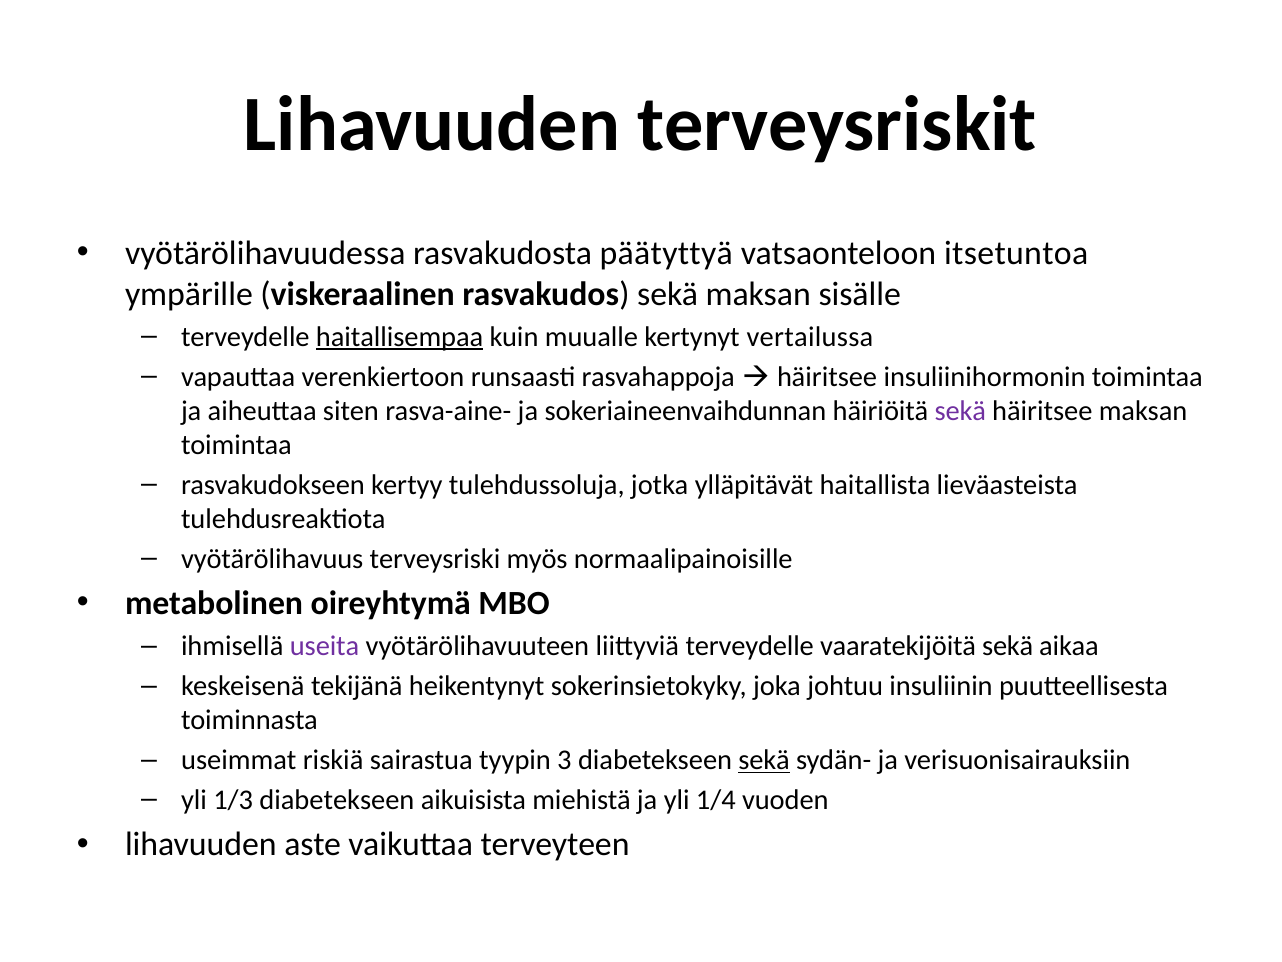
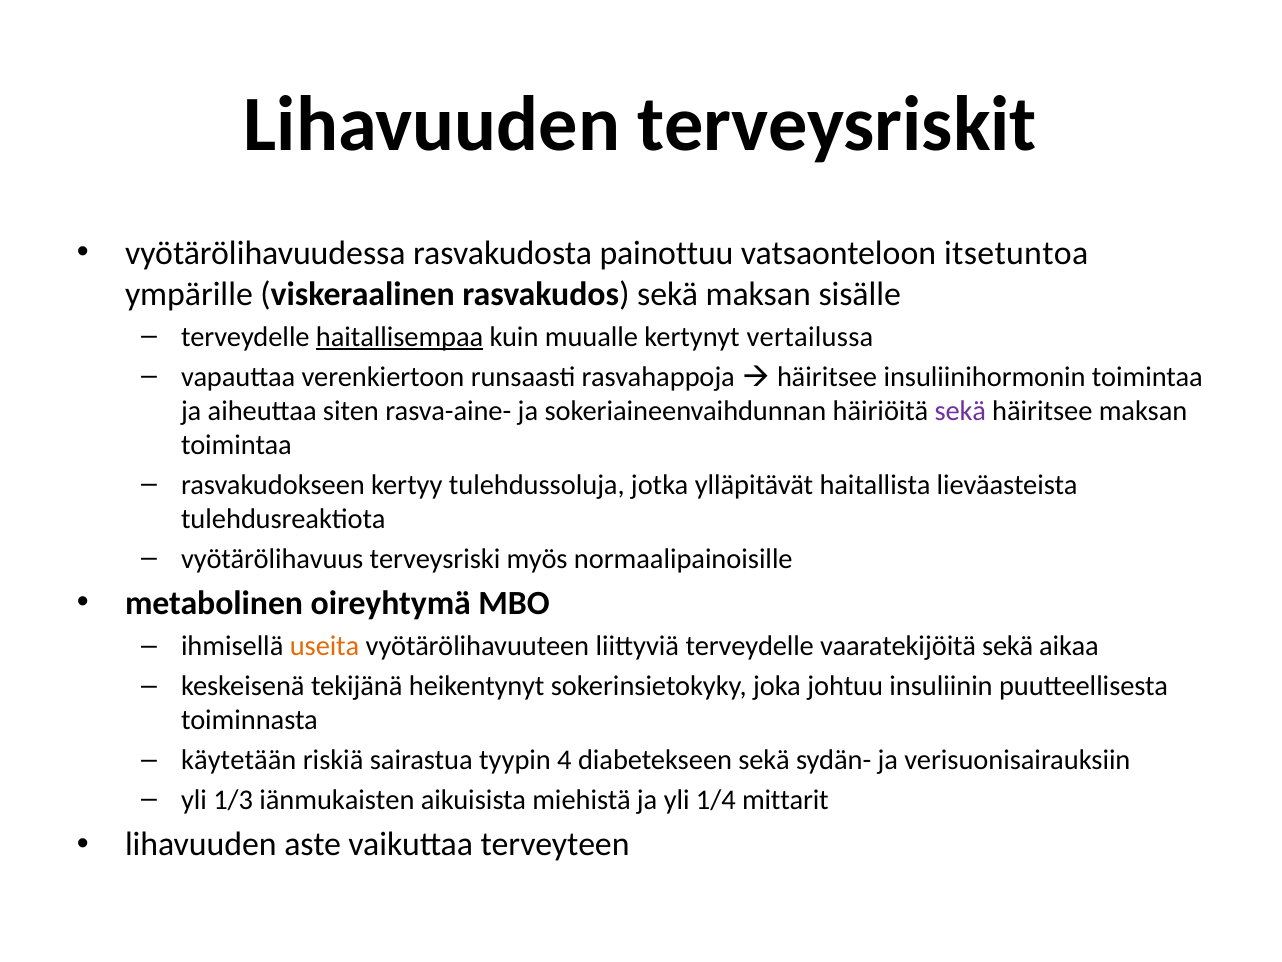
päätyttyä: päätyttyä -> painottuu
useita colour: purple -> orange
useimmat: useimmat -> käytetään
3: 3 -> 4
sekä at (764, 760) underline: present -> none
1/3 diabetekseen: diabetekseen -> iänmukaisten
vuoden: vuoden -> mittarit
